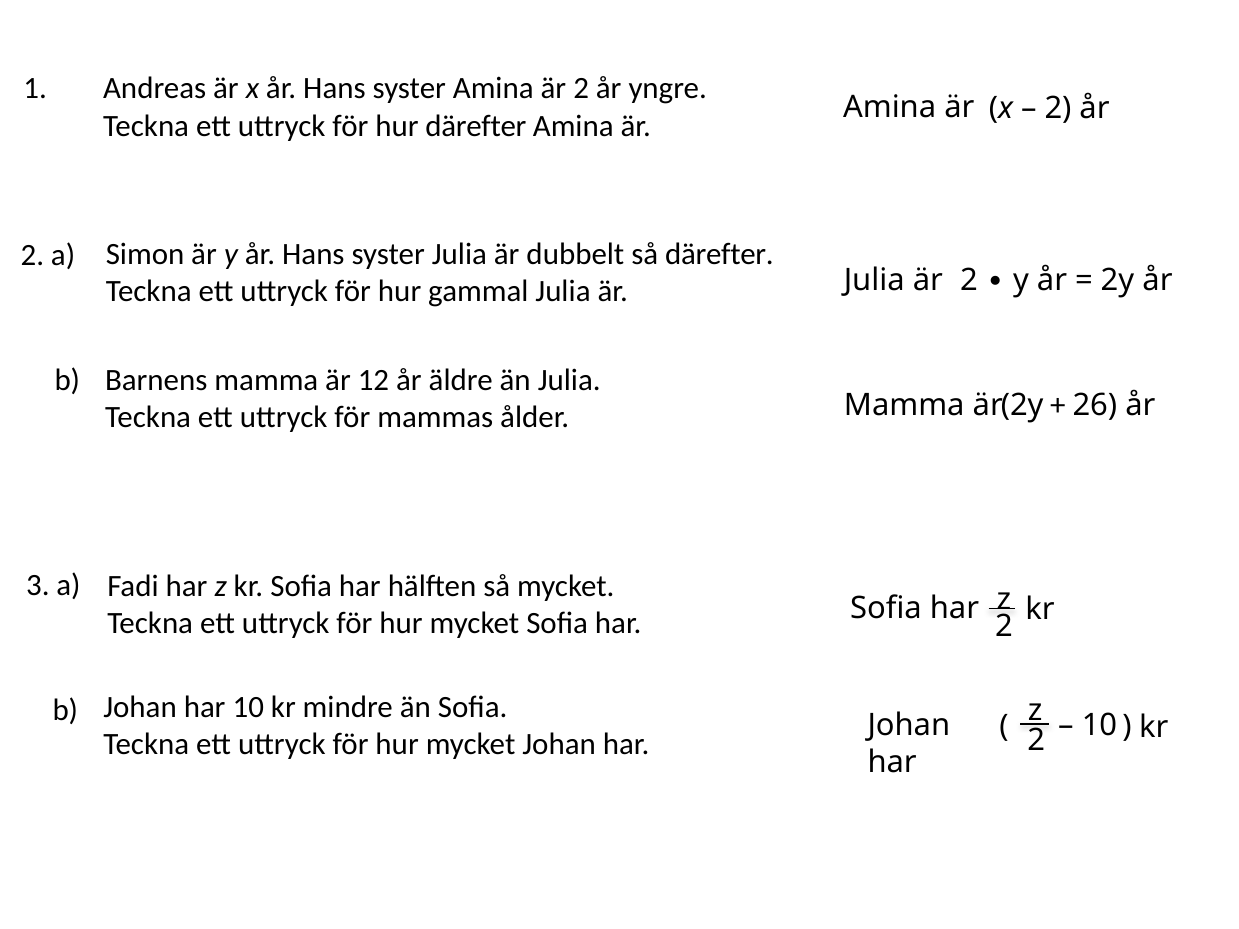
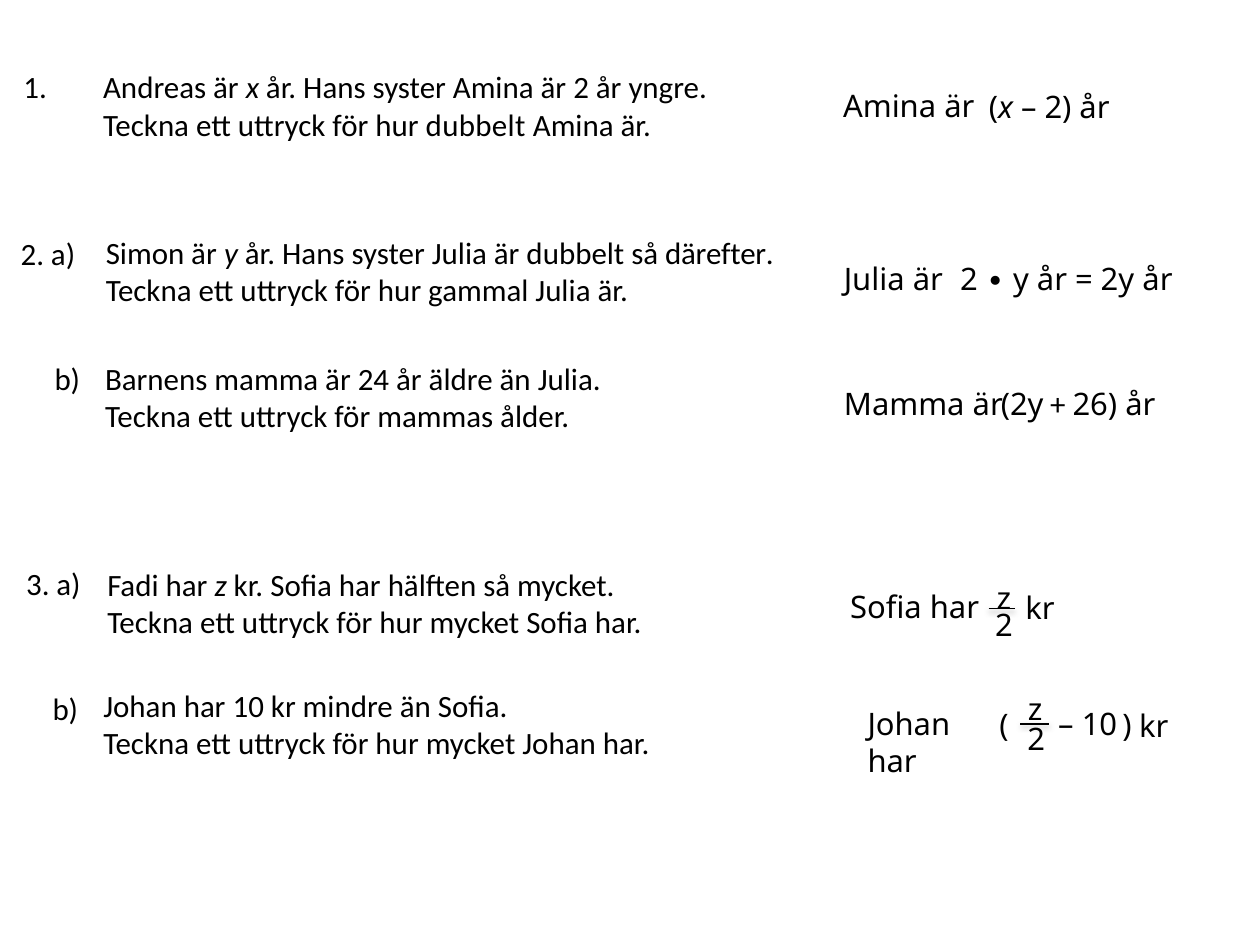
hur därefter: därefter -> dubbelt
12: 12 -> 24
